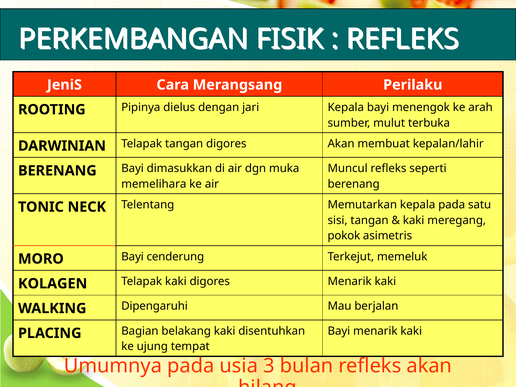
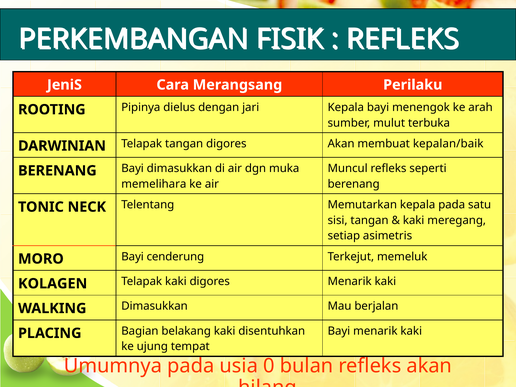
kepalan/lahir: kepalan/lahir -> kepalan/baik
pokok: pokok -> setiap
WALKING Dipengaruhi: Dipengaruhi -> Dimasukkan
3: 3 -> 0
